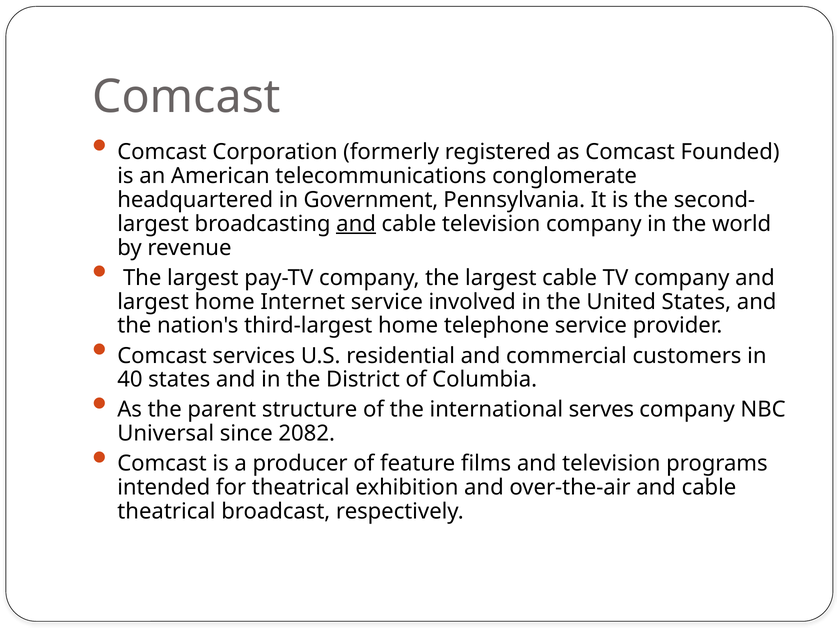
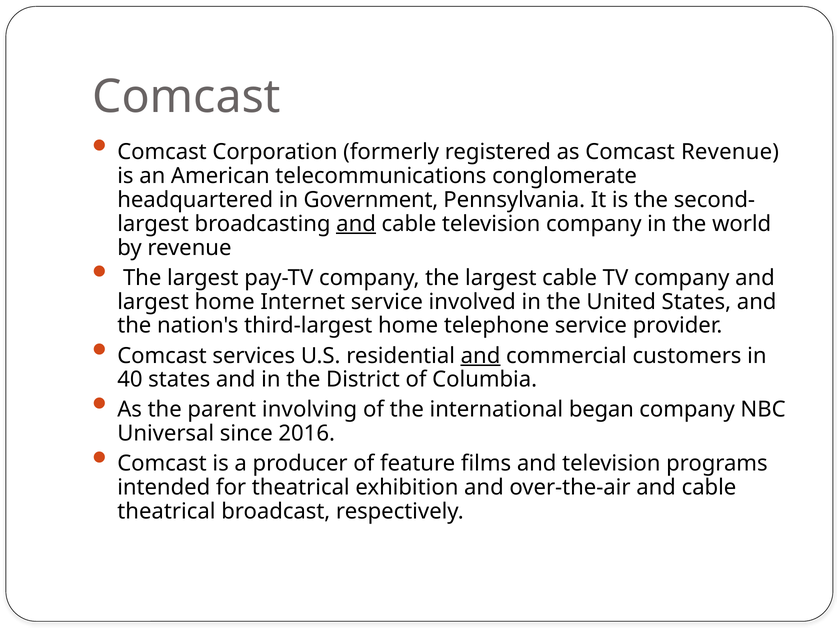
Comcast Founded: Founded -> Revenue
and at (481, 355) underline: none -> present
structure: structure -> involving
serves: serves -> began
2082: 2082 -> 2016
